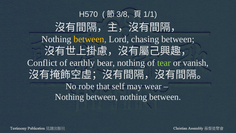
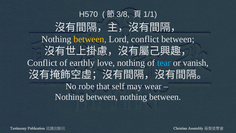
Lord chasing: chasing -> conflict
bear: bear -> love
tear colour: light green -> light blue
